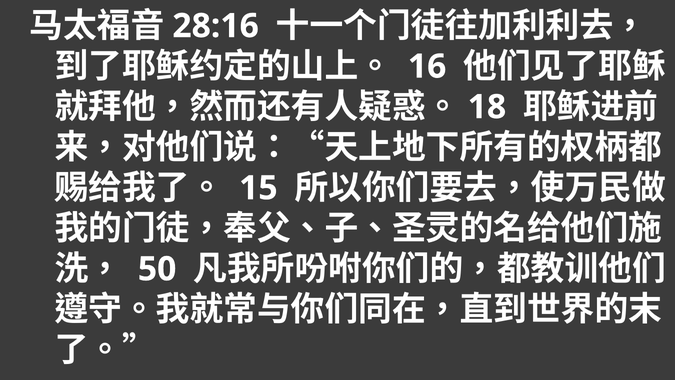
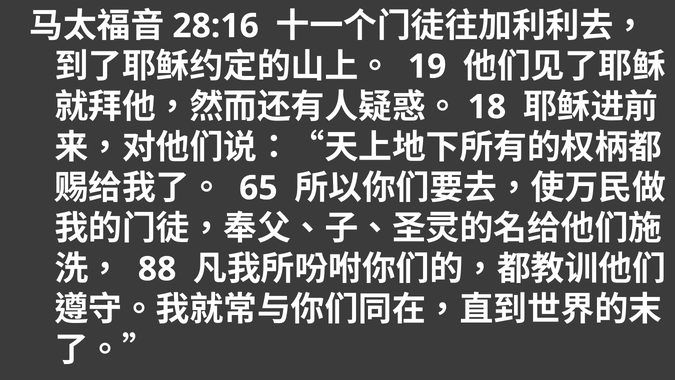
16: 16 -> 19
15: 15 -> 65
50: 50 -> 88
